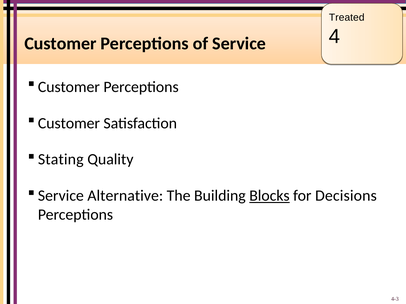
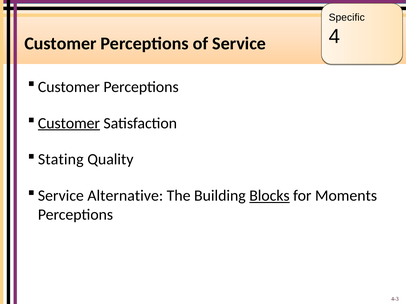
Treated: Treated -> Specific
Customer at (69, 123) underline: none -> present
Decisions: Decisions -> Moments
